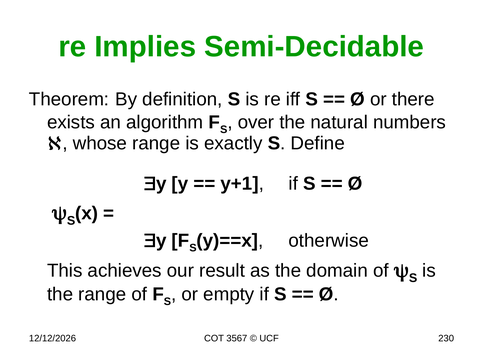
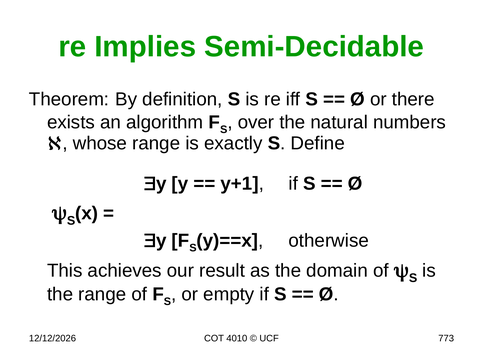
3567: 3567 -> 4010
230: 230 -> 773
